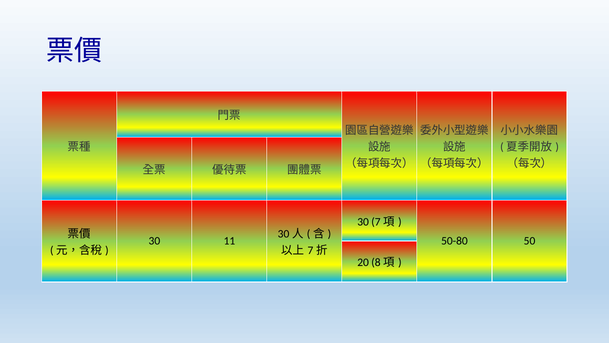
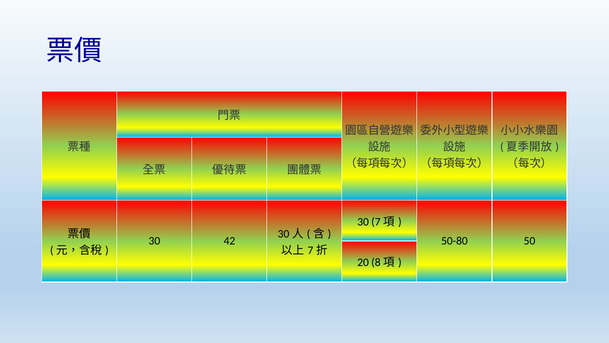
11: 11 -> 42
